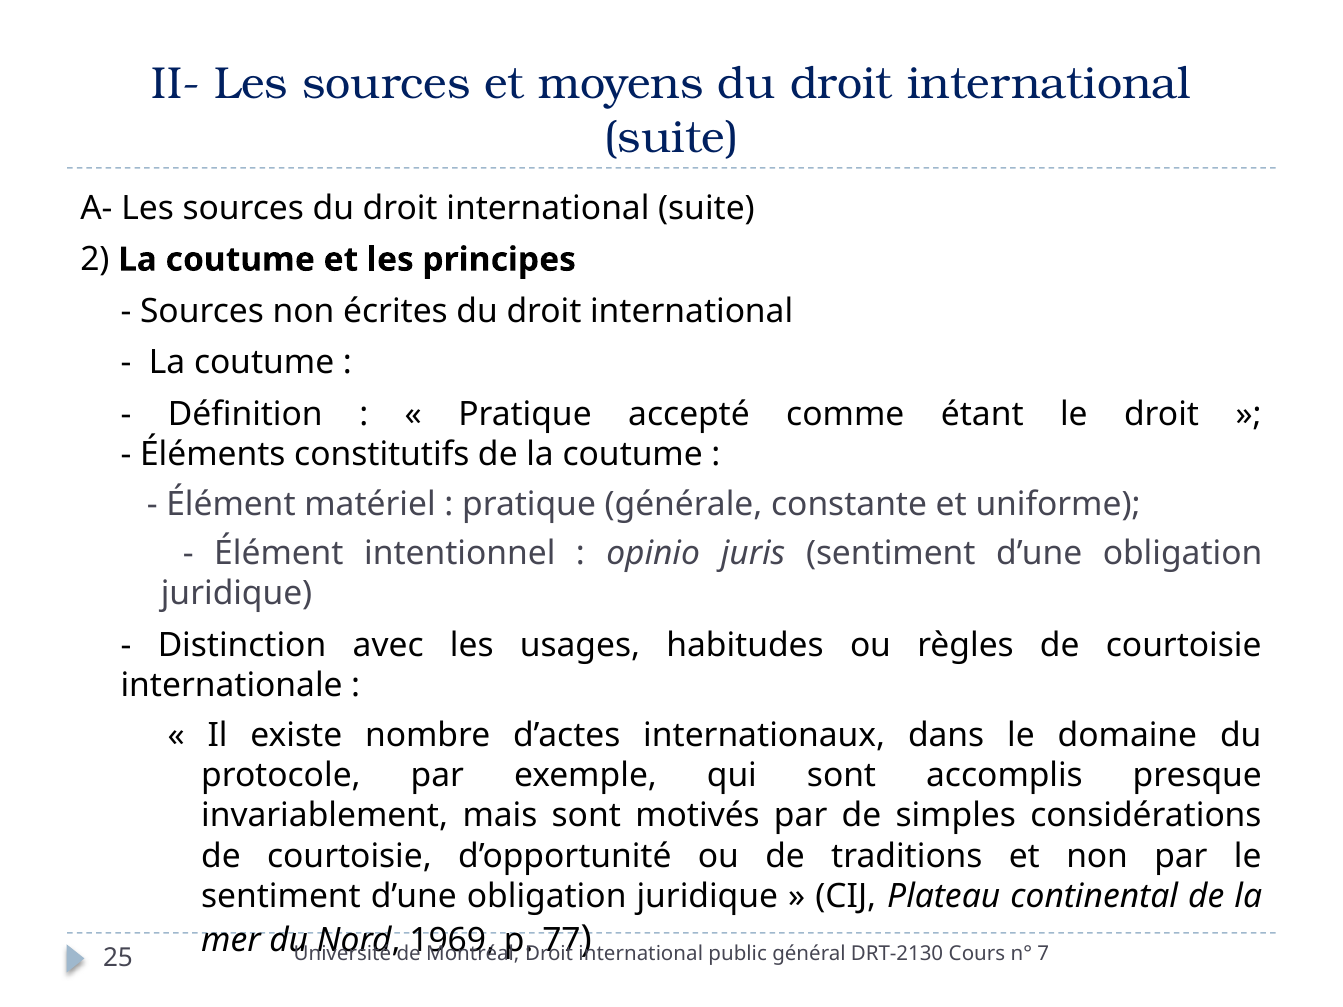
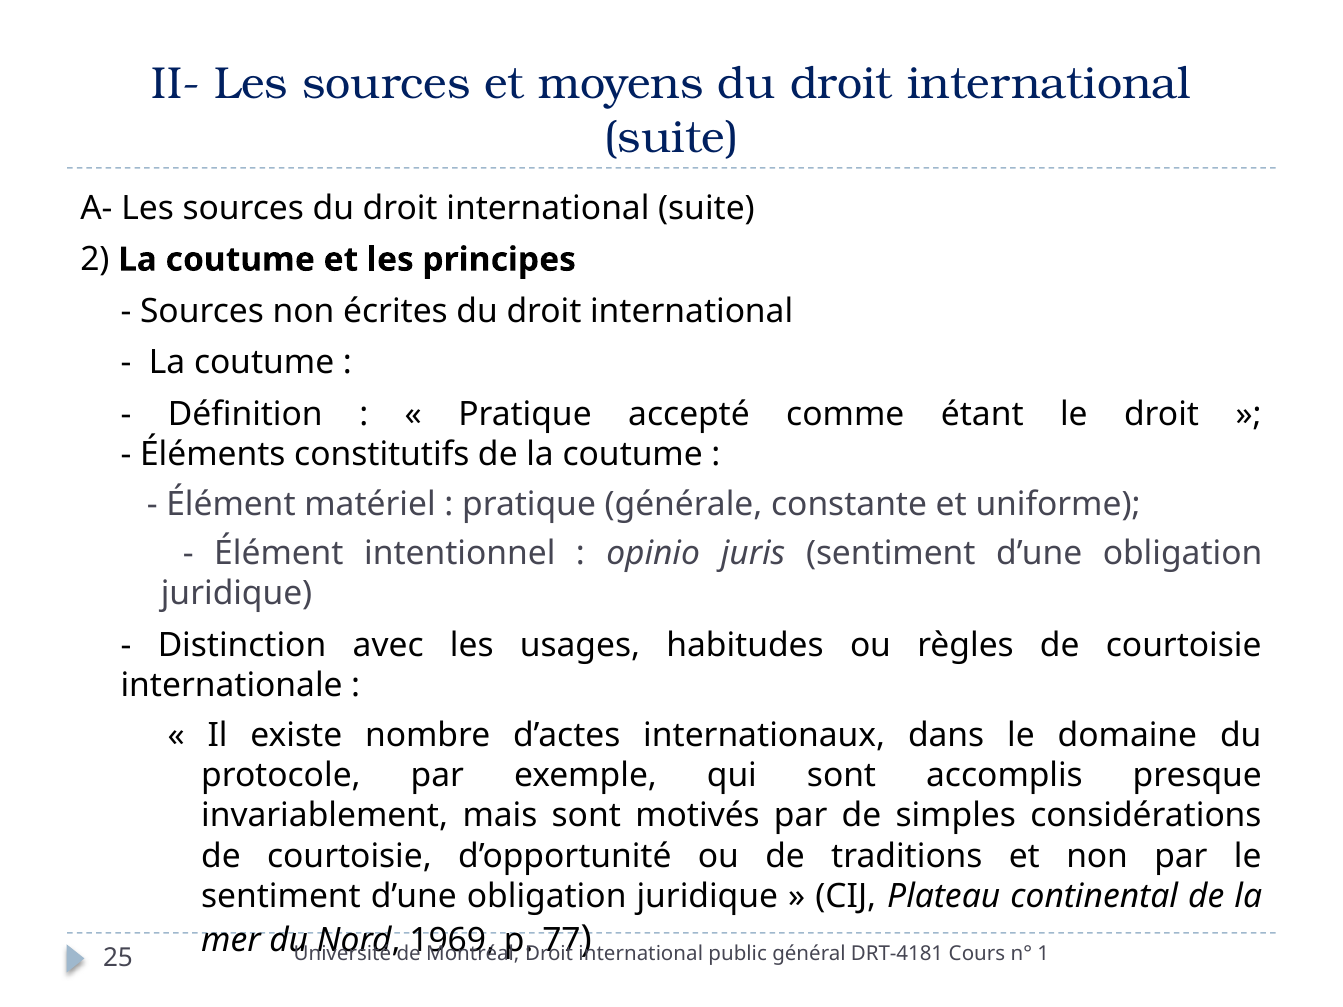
DRT-2130: DRT-2130 -> DRT-4181
7: 7 -> 1
